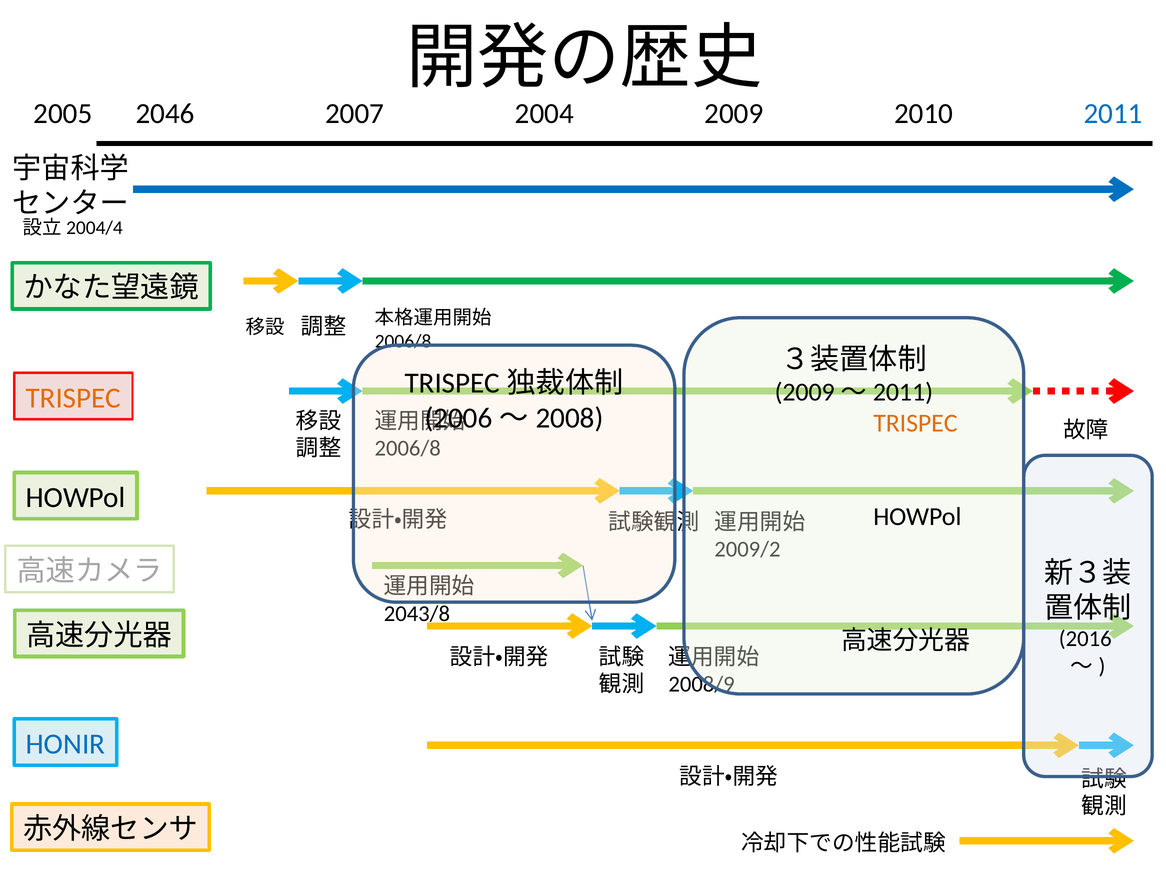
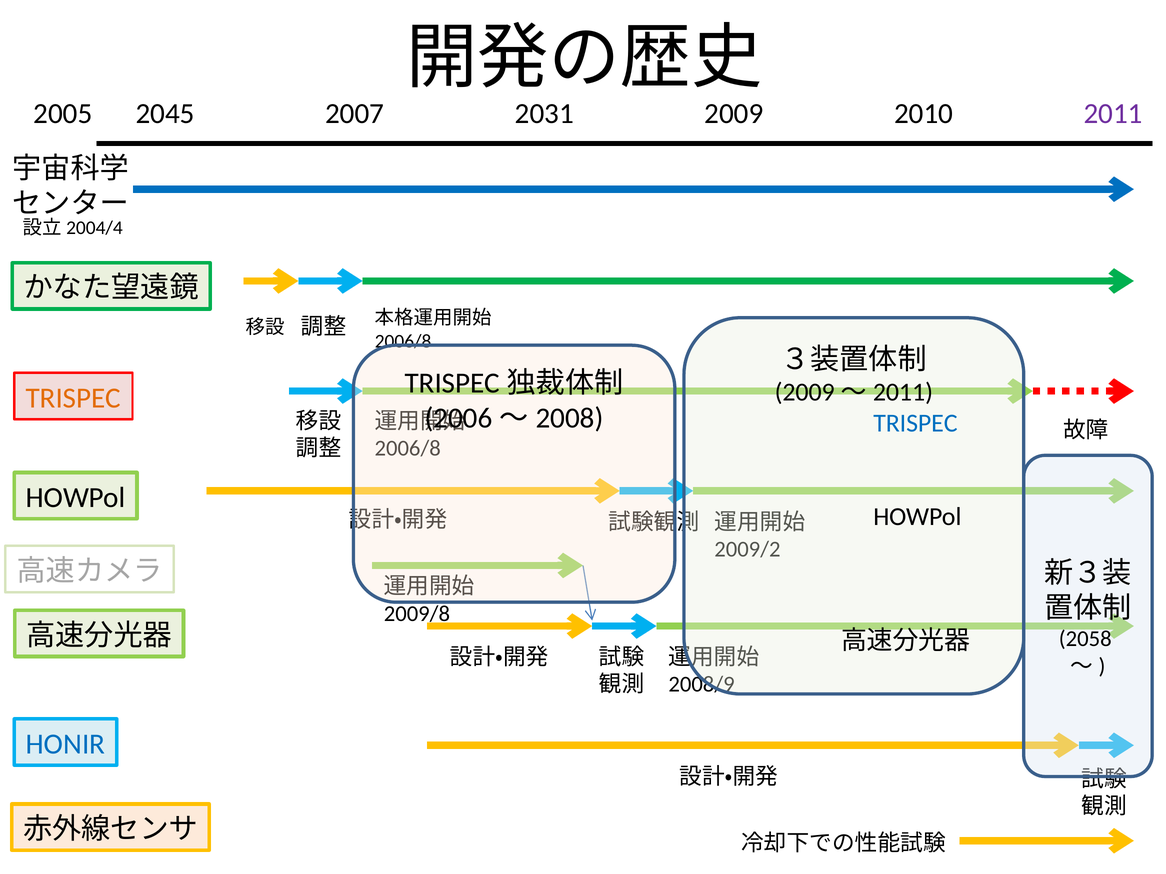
2046: 2046 -> 2045
2007 2004: 2004 -> 2031
2011 colour: blue -> purple
TRISPEC at (915, 424) colour: orange -> blue
2043/8: 2043/8 -> 2009/8
2016: 2016 -> 2058
